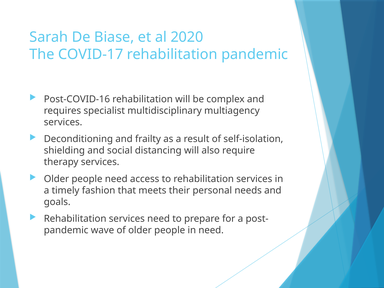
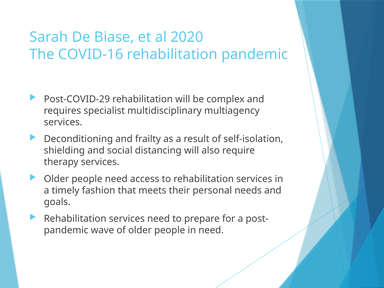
COVID-17: COVID-17 -> COVID-16
Post-COVID-16: Post-COVID-16 -> Post-COVID-29
